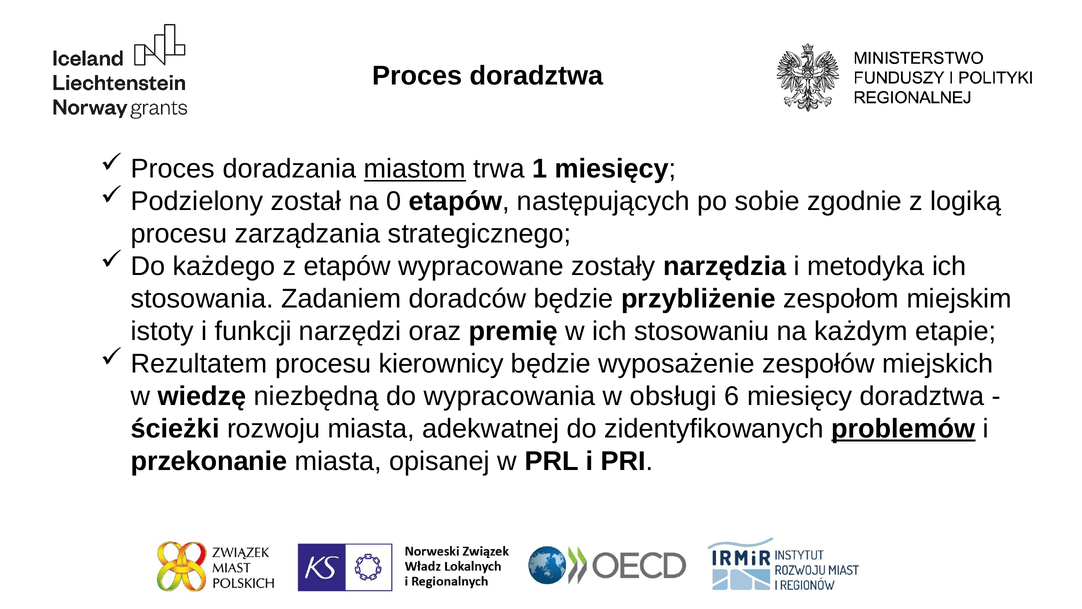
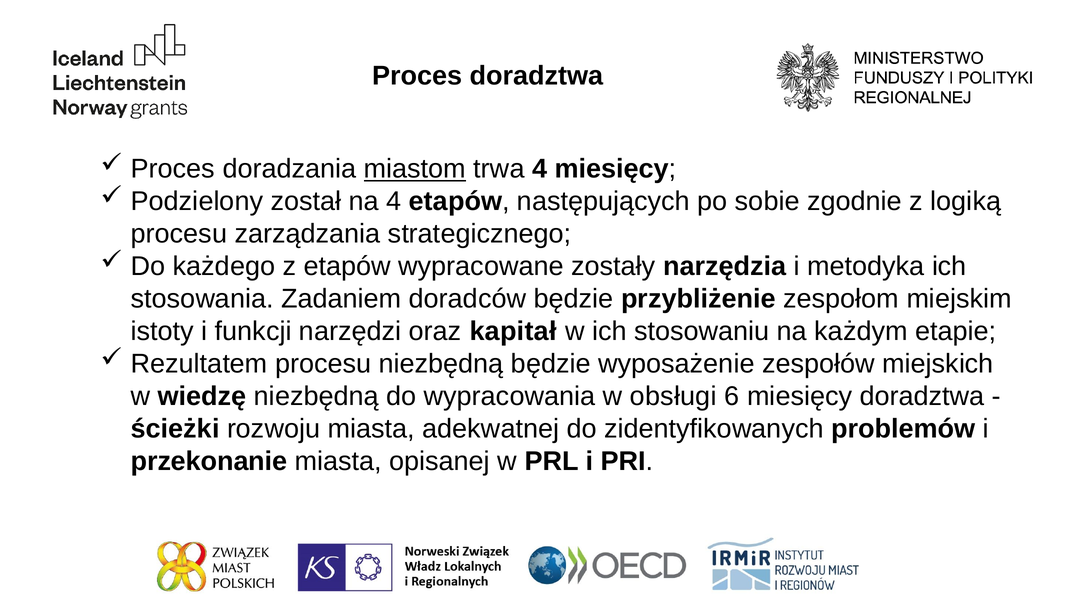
trwa 1: 1 -> 4
na 0: 0 -> 4
premię: premię -> kapitał
procesu kierownicy: kierownicy -> niezbędną
problemów underline: present -> none
